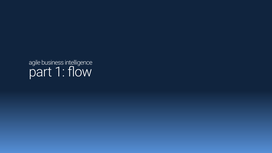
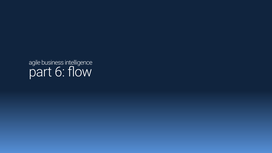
1: 1 -> 6
